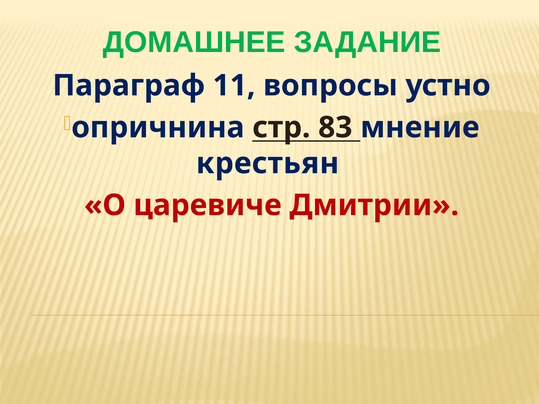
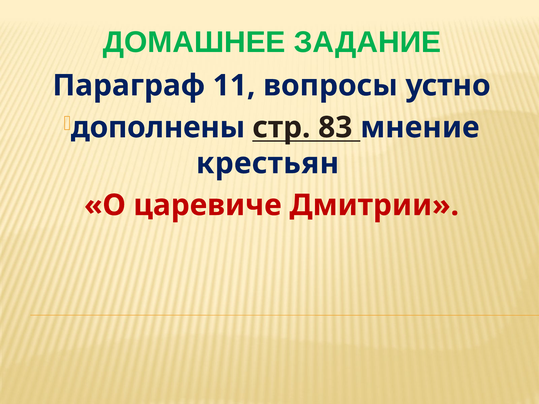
опричнина: опричнина -> дополнены
